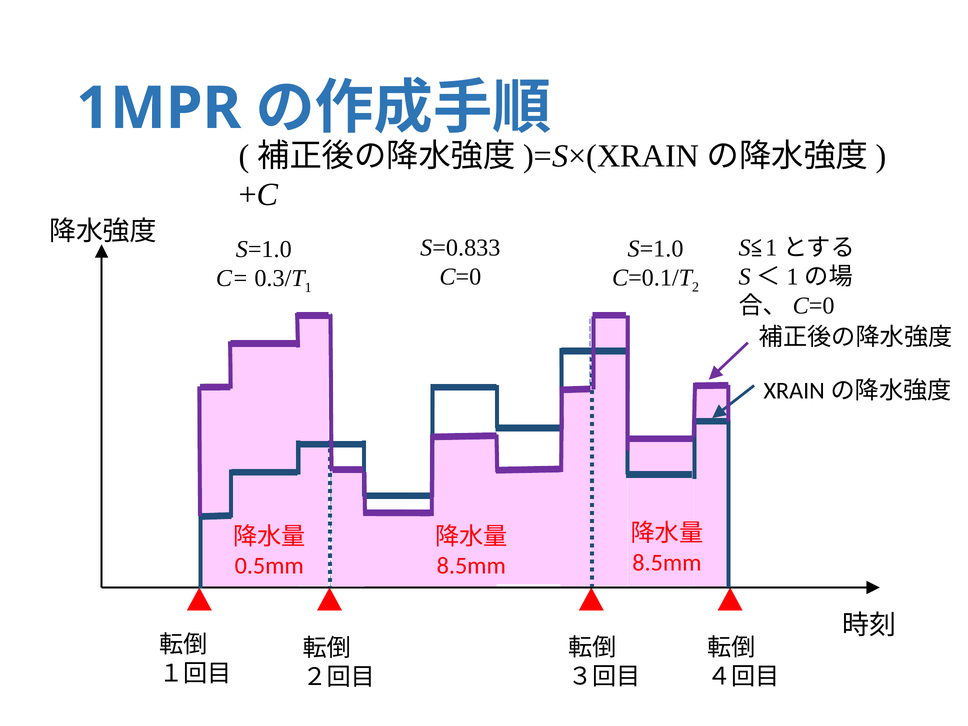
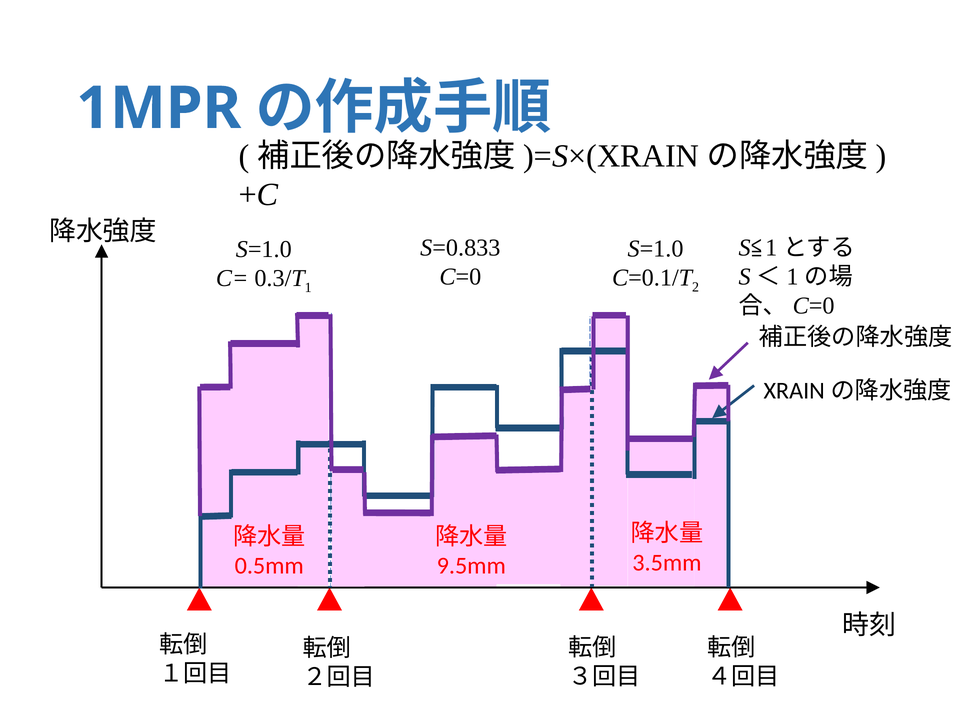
8.5mm at (667, 563): 8.5mm -> 3.5mm
8.5mm at (471, 566): 8.5mm -> 9.5mm
